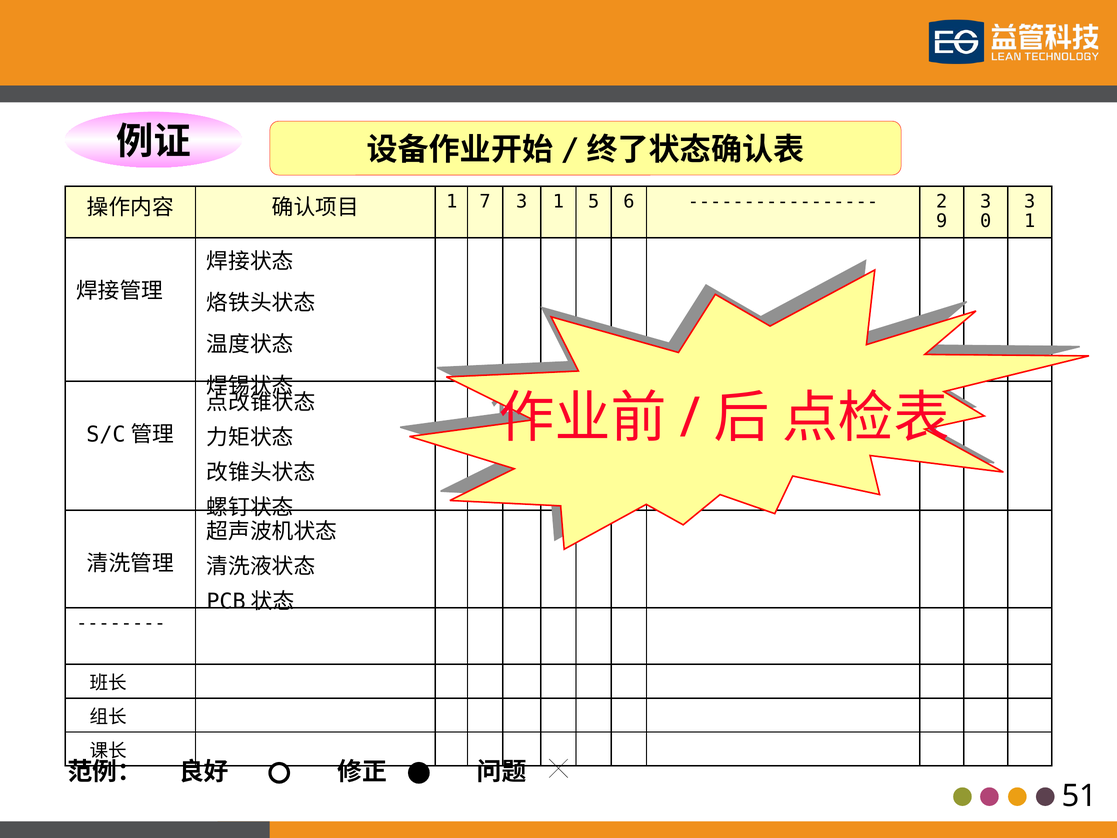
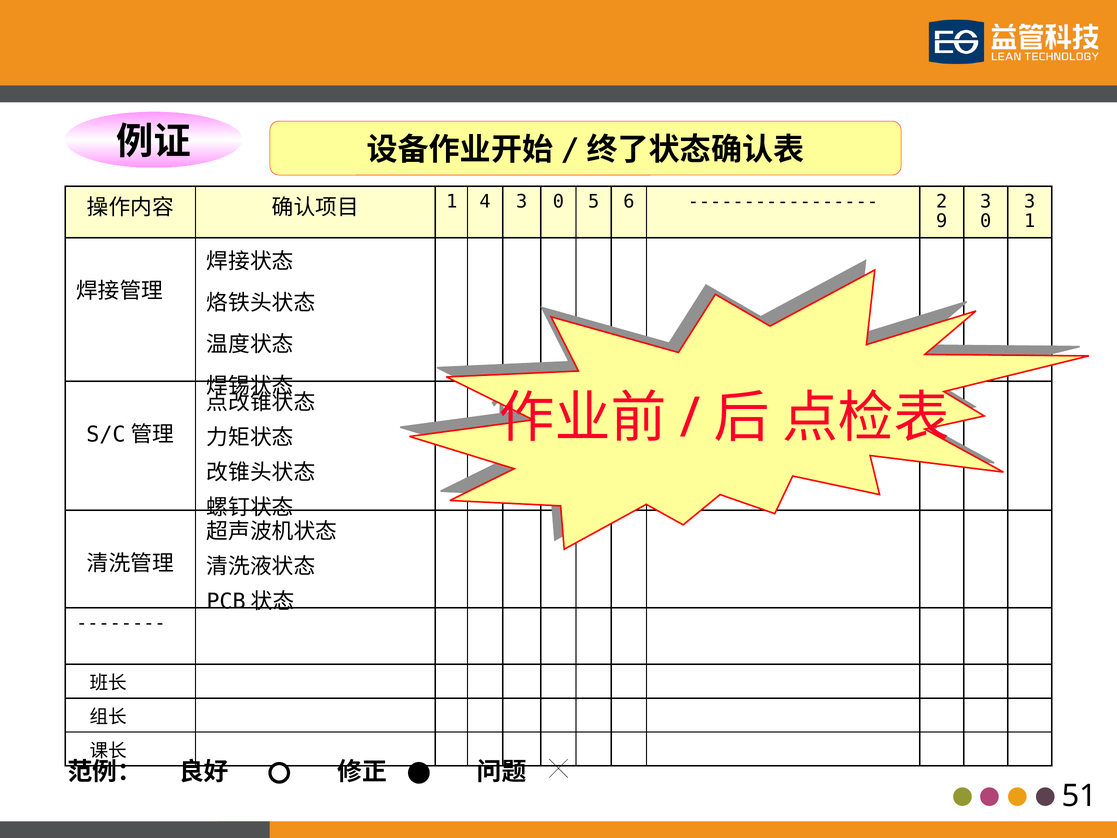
7: 7 -> 4
1 at (558, 201): 1 -> 0
